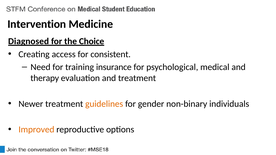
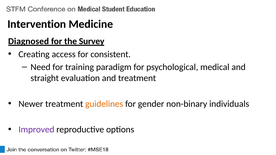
Choice: Choice -> Survey
insurance: insurance -> paradigm
therapy: therapy -> straight
Improved colour: orange -> purple
